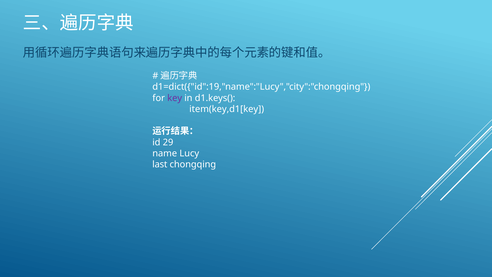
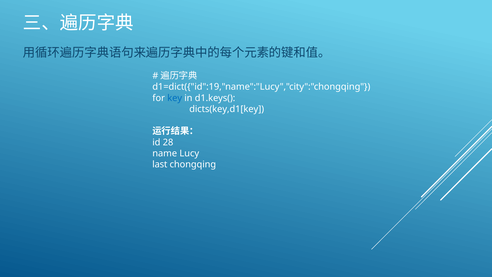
key colour: purple -> blue
item(key,d1[key: item(key,d1[key -> dicts(key,d1[key
29: 29 -> 28
